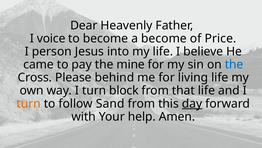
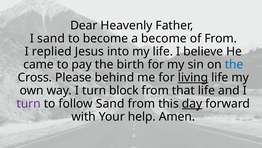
I voice: voice -> sand
of Price: Price -> From
person: person -> replied
mine: mine -> birth
living underline: none -> present
turn at (29, 103) colour: orange -> purple
